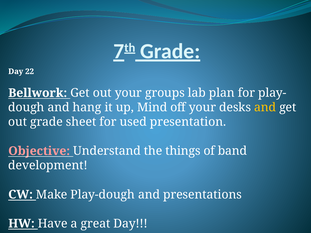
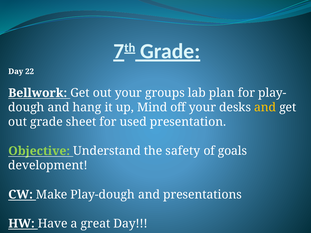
Objective colour: pink -> light green
things: things -> safety
band: band -> goals
